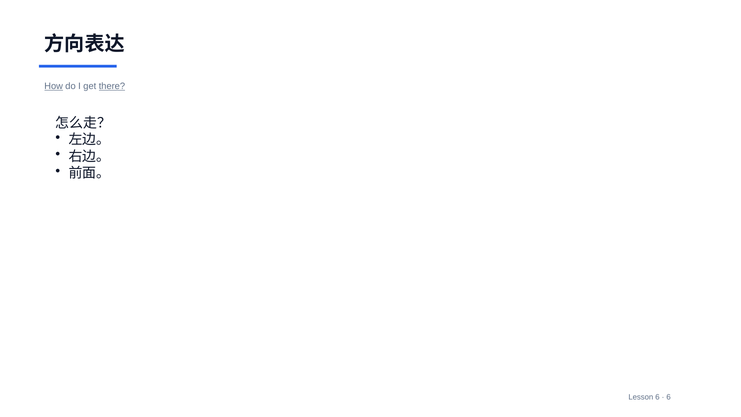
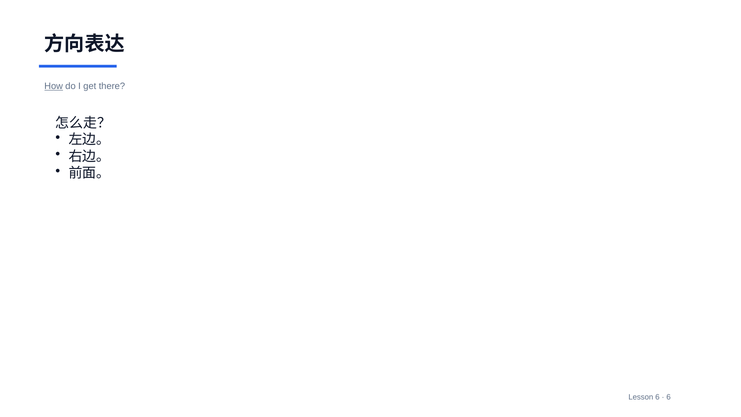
there underline: present -> none
